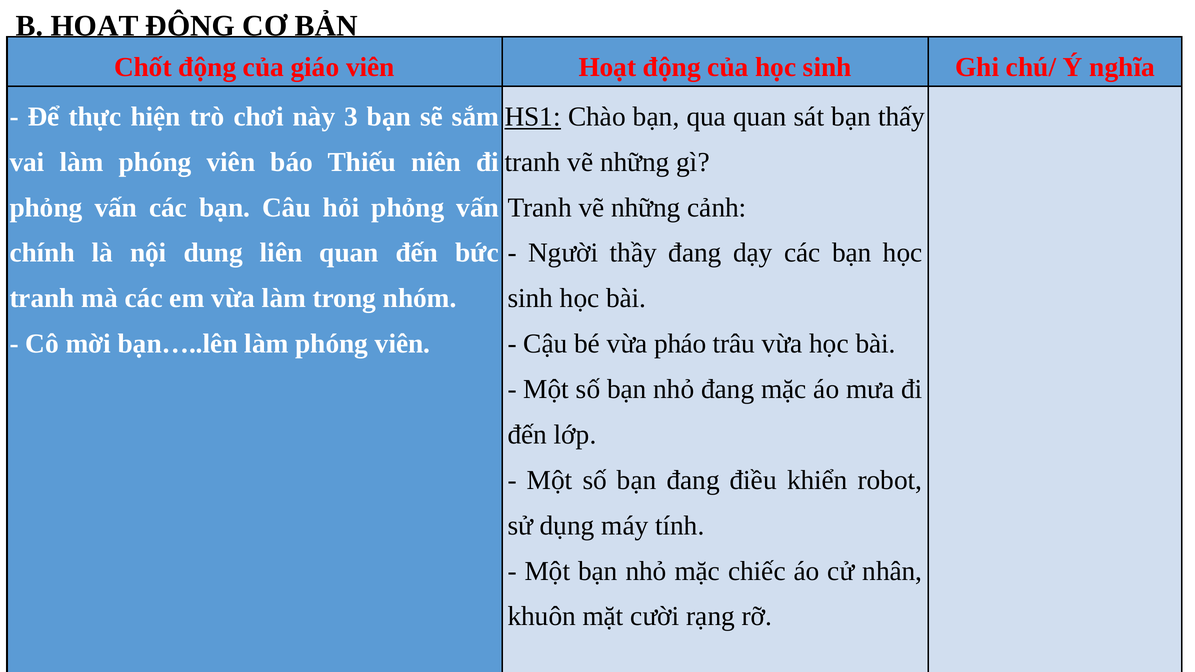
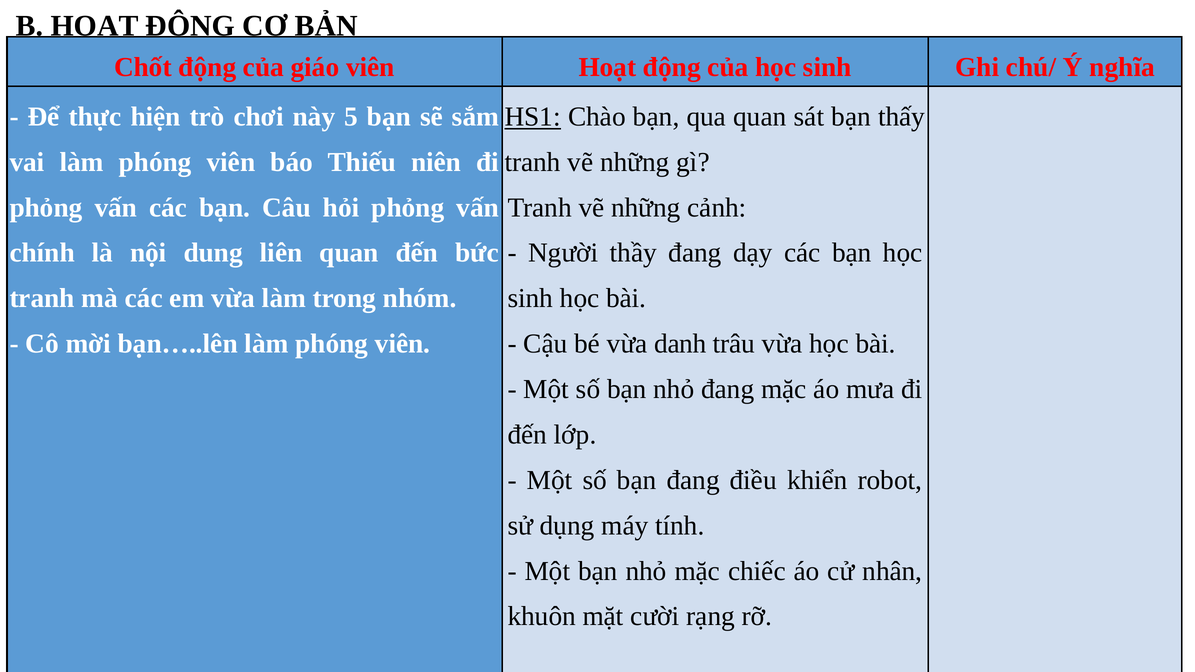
3: 3 -> 5
pháo: pháo -> danh
